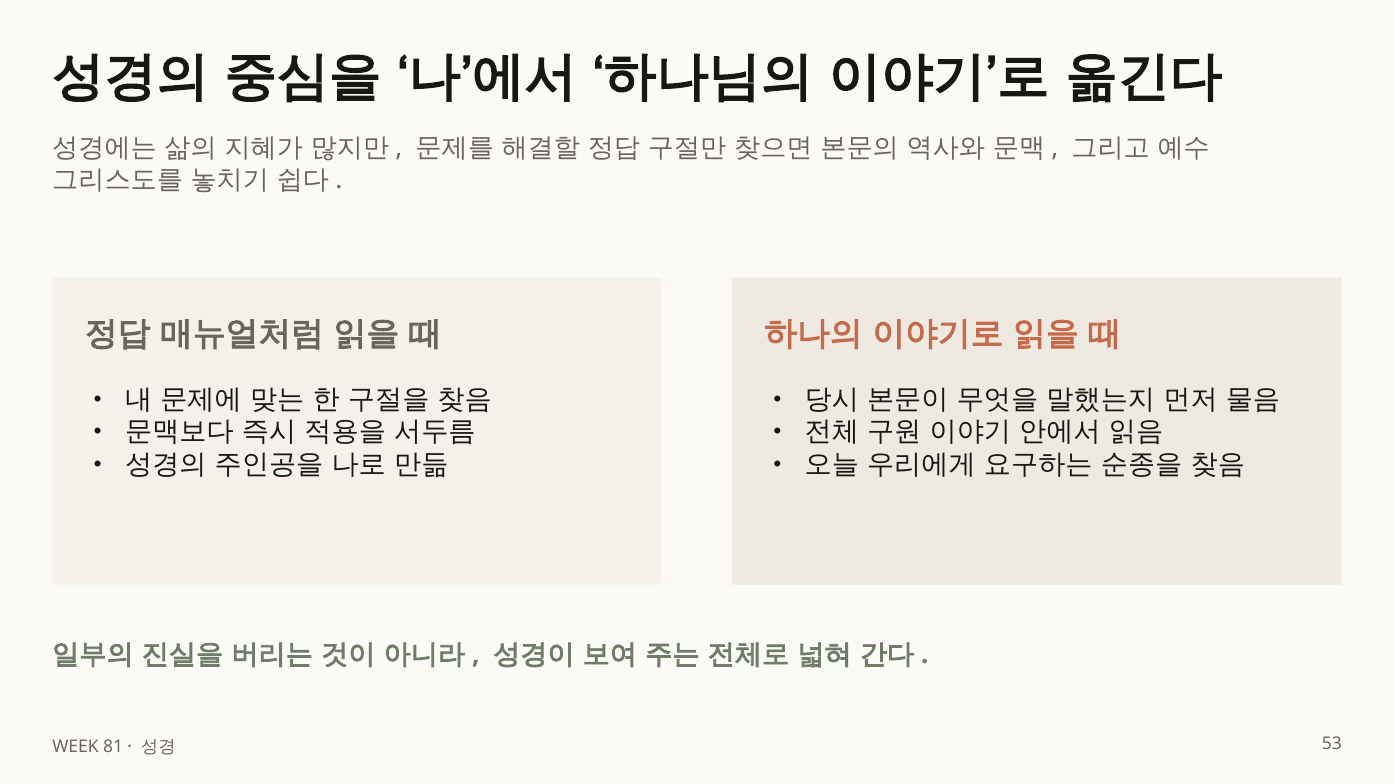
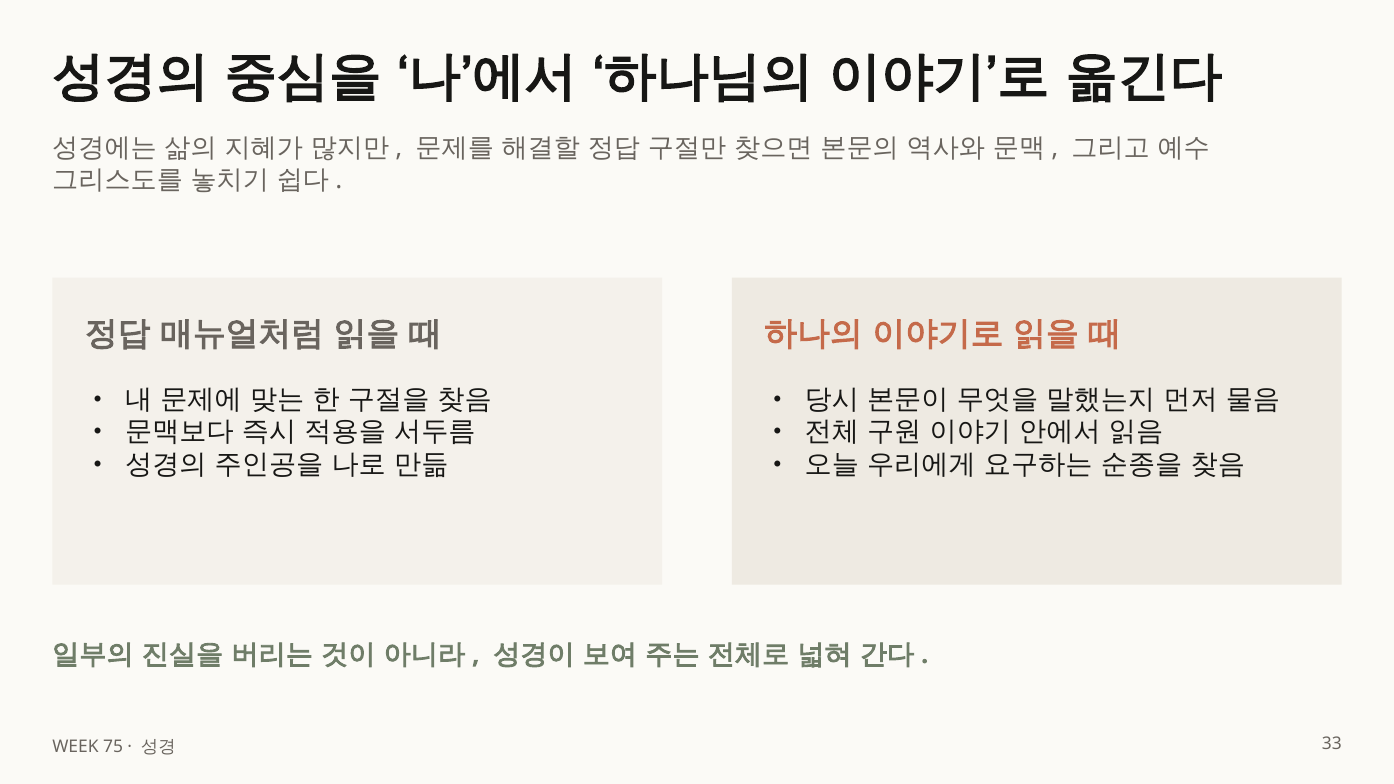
81: 81 -> 75
53: 53 -> 33
